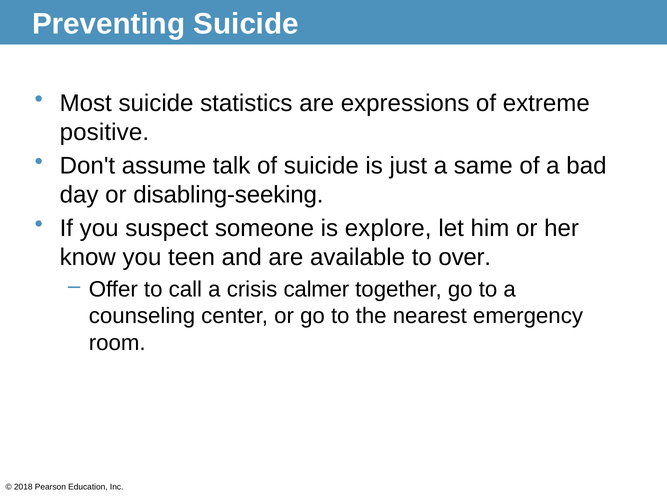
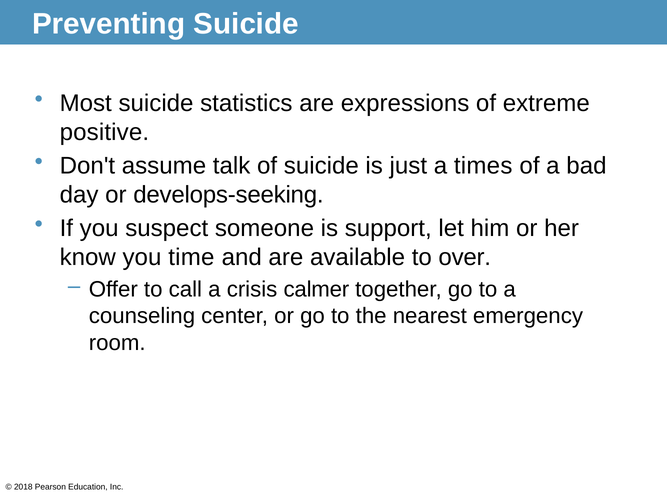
same: same -> times
disabling-seeking: disabling-seeking -> develops-seeking
explore: explore -> support
teen: teen -> time
